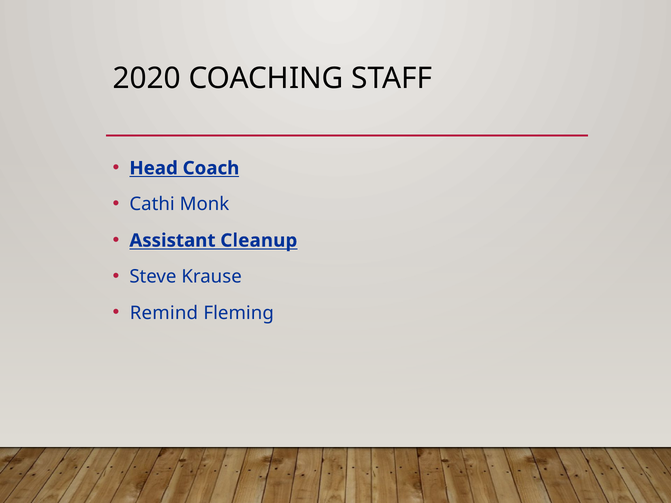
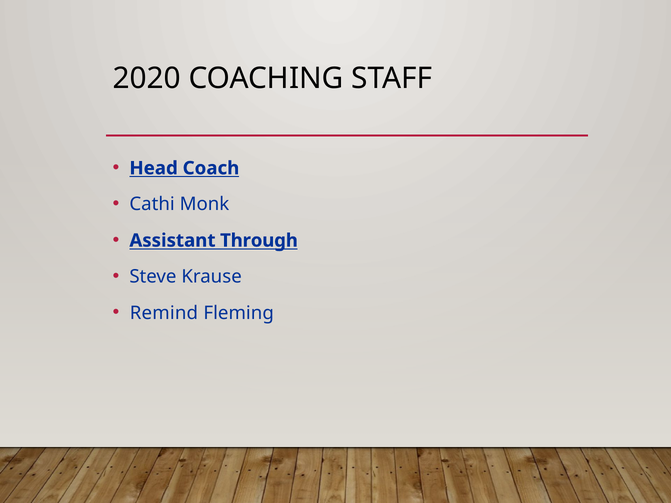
Cleanup: Cleanup -> Through
